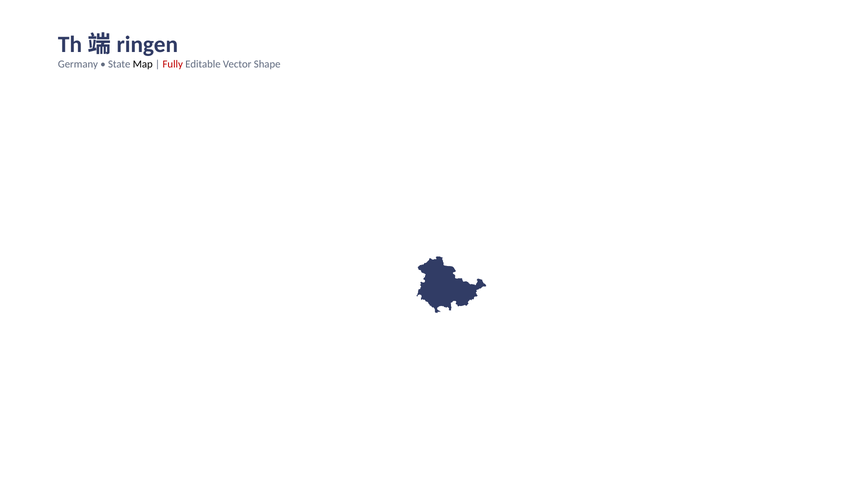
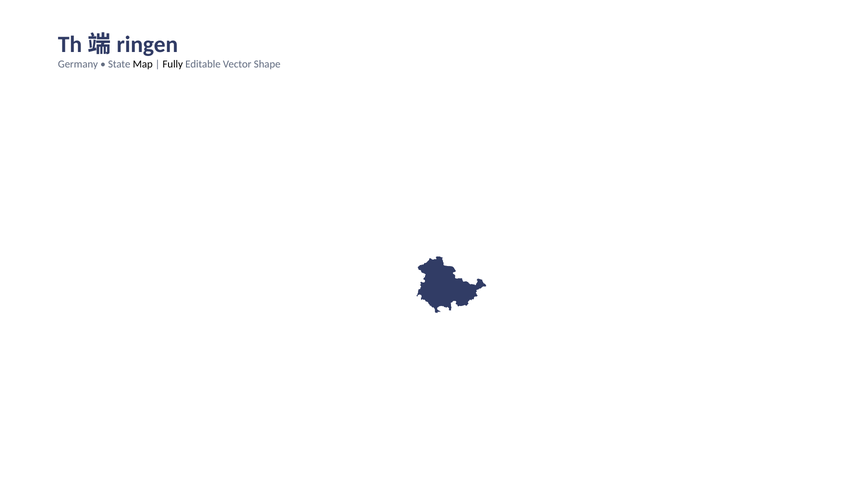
Fully colour: red -> black
